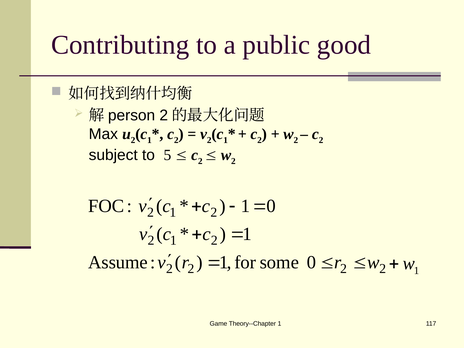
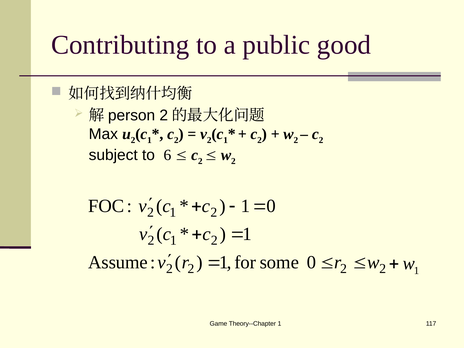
5: 5 -> 6
